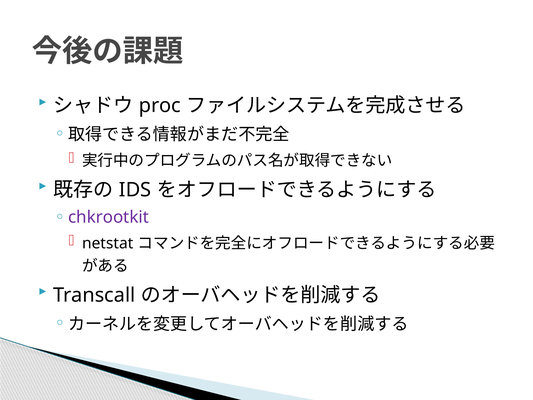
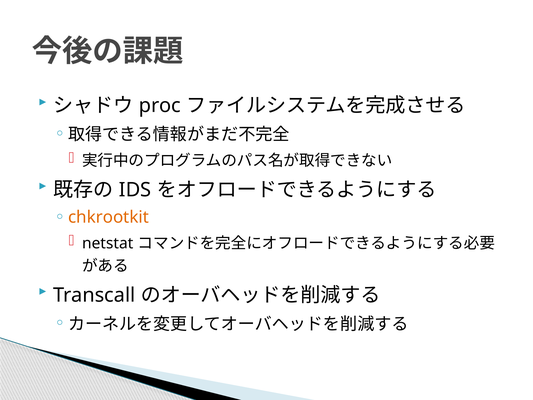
chkrootkit colour: purple -> orange
